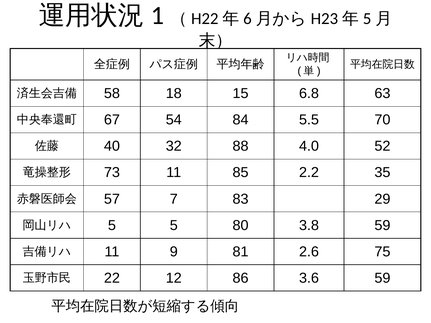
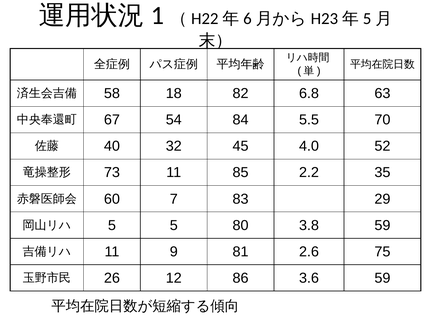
15: 15 -> 82
88: 88 -> 45
57: 57 -> 60
22: 22 -> 26
